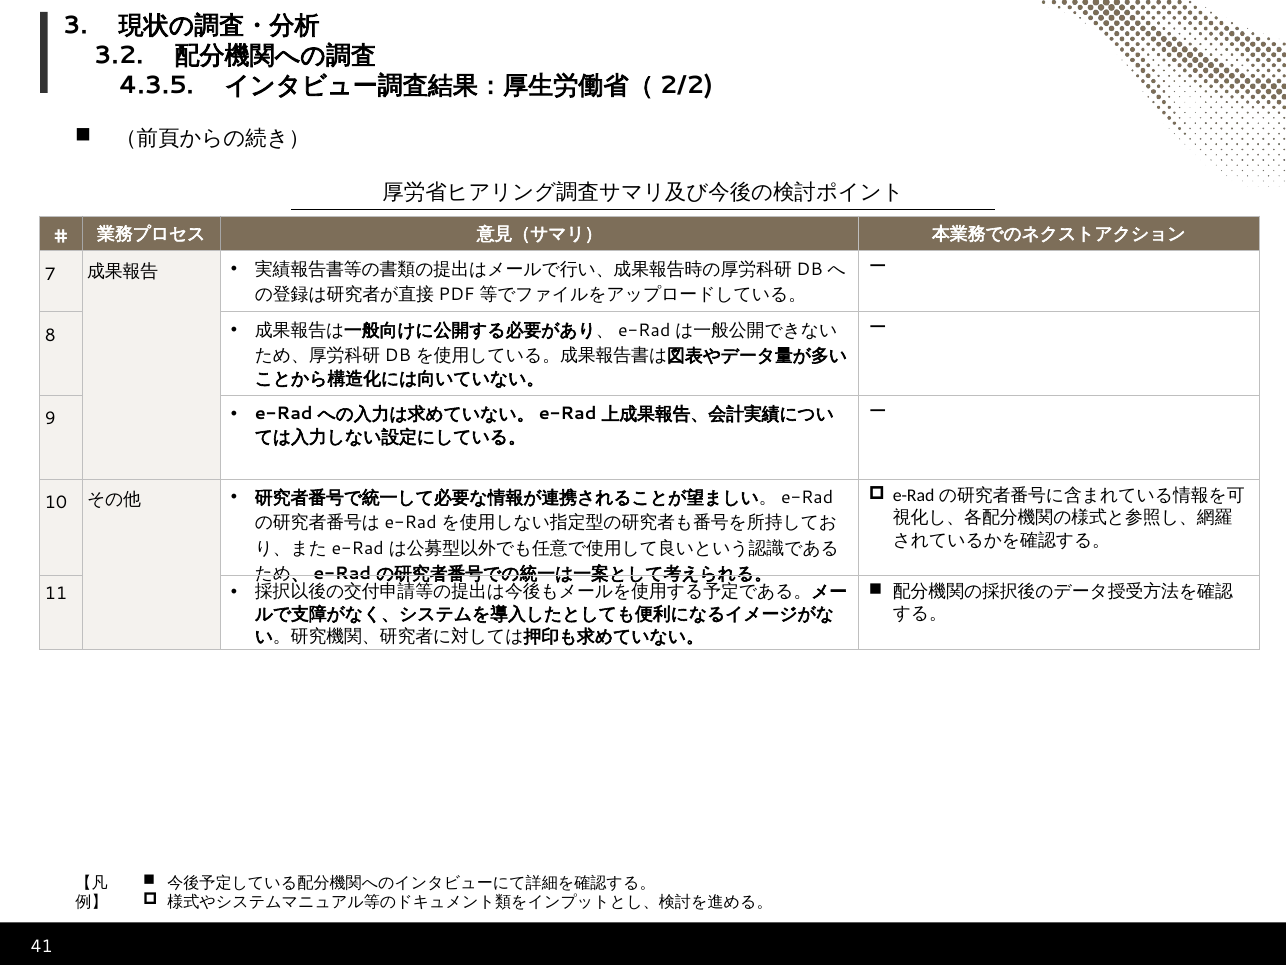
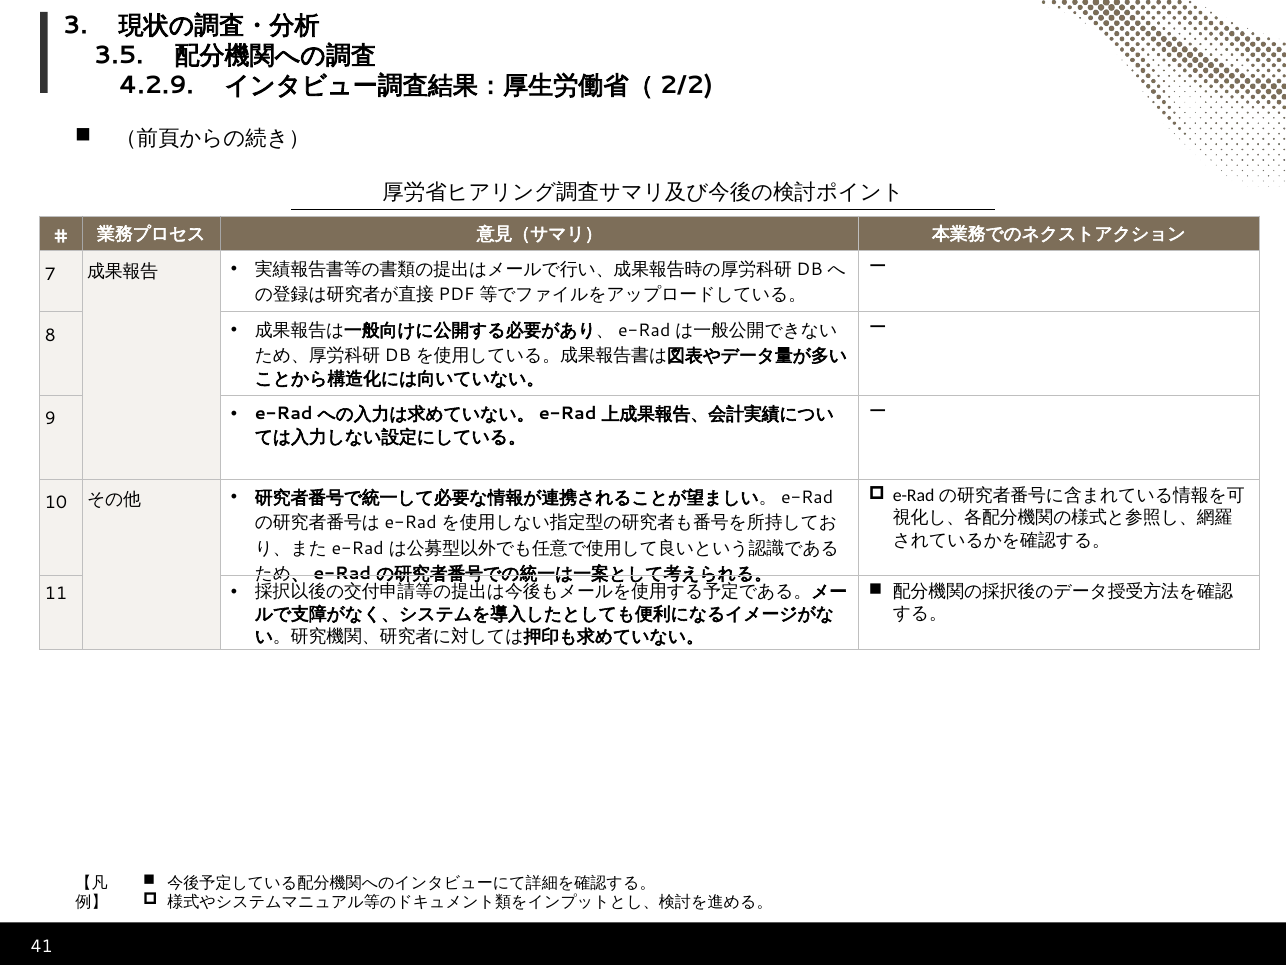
3.2: 3.2 -> 3.5
4.3.5: 4.3.5 -> 4.2.9
